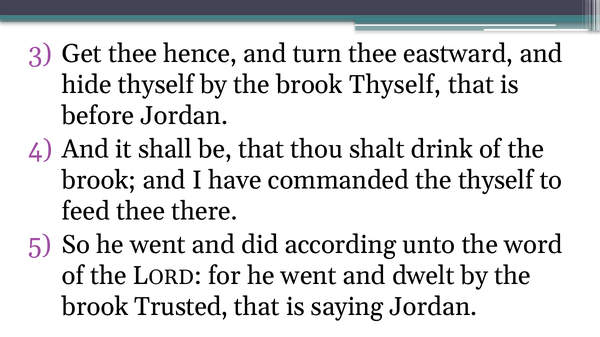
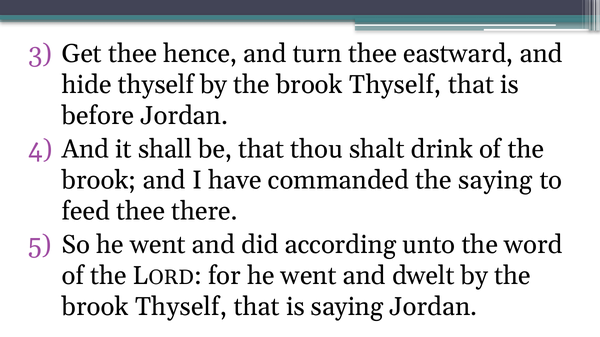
the thyself: thyself -> saying
Trusted at (181, 307): Trusted -> Thyself
